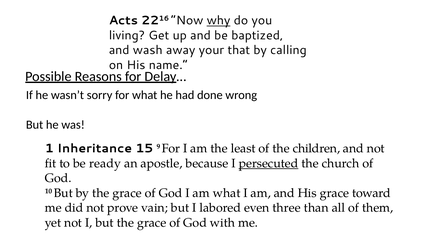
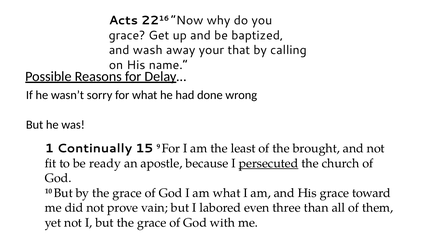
why underline: present -> none
living at (127, 35): living -> grace
Inheritance: Inheritance -> Continually
children: children -> brought
